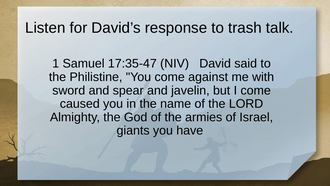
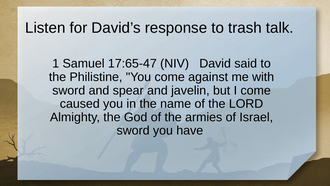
17:35-47: 17:35-47 -> 17:65-47
giants at (133, 130): giants -> sword
